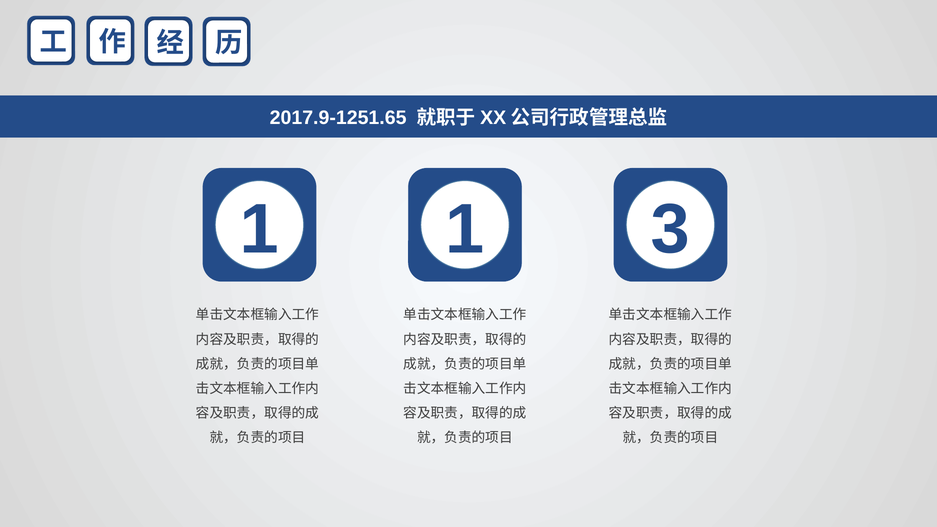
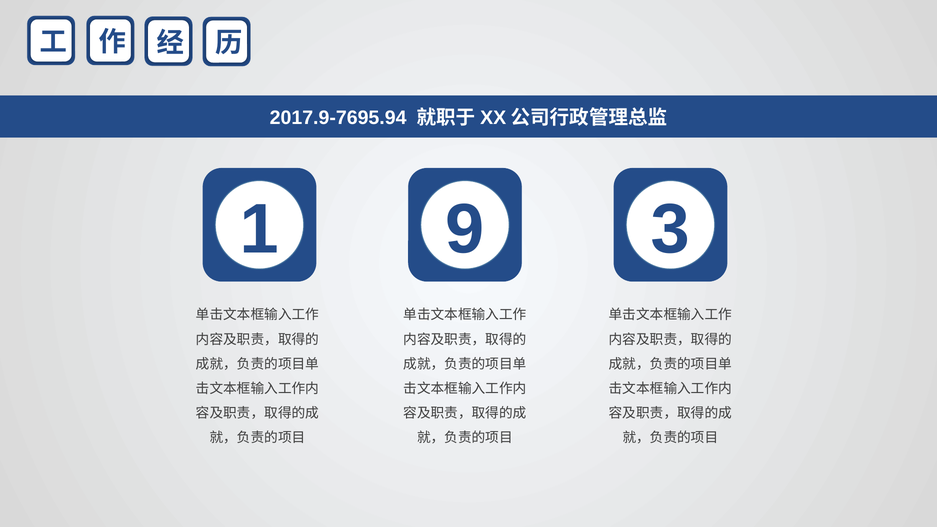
2017.9-1251.65: 2017.9-1251.65 -> 2017.9-7695.94
1 1: 1 -> 9
